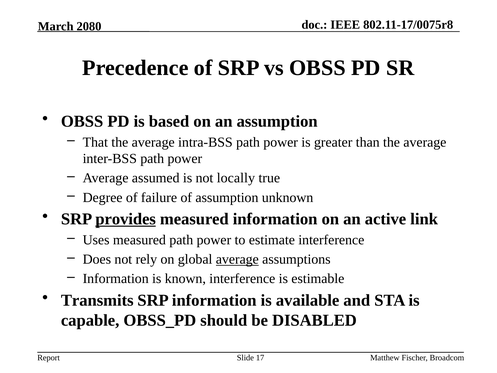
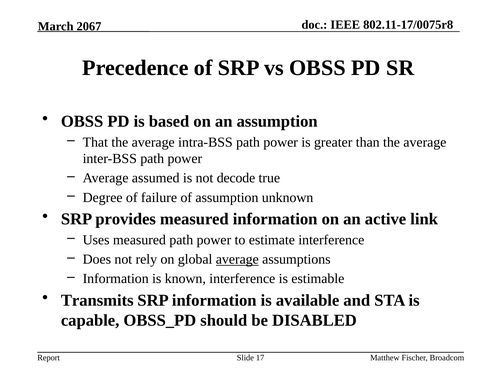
2080: 2080 -> 2067
locally: locally -> decode
provides underline: present -> none
